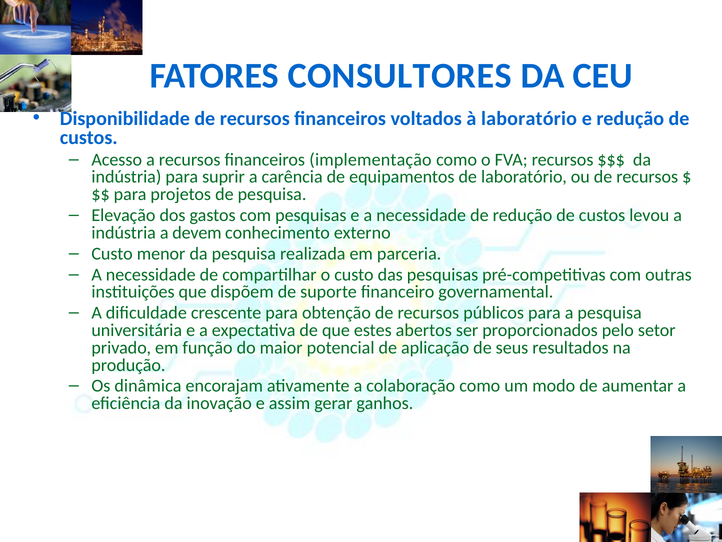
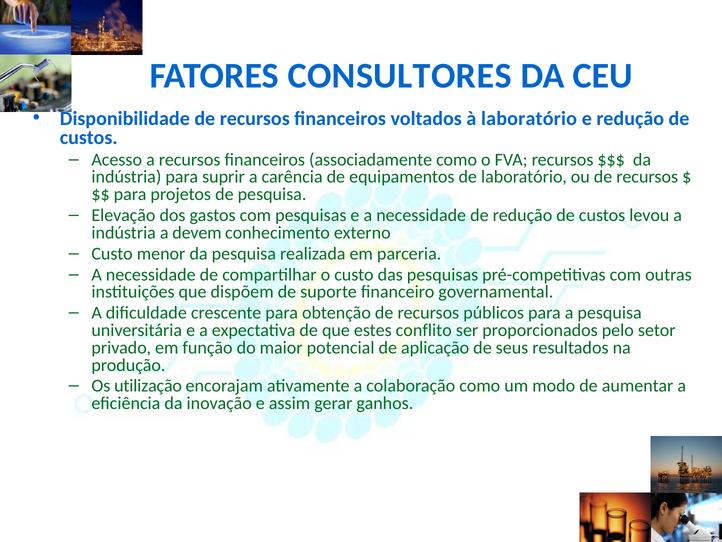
implementação: implementação -> associadamente
abertos: abertos -> conflito
dinâmica: dinâmica -> utilização
